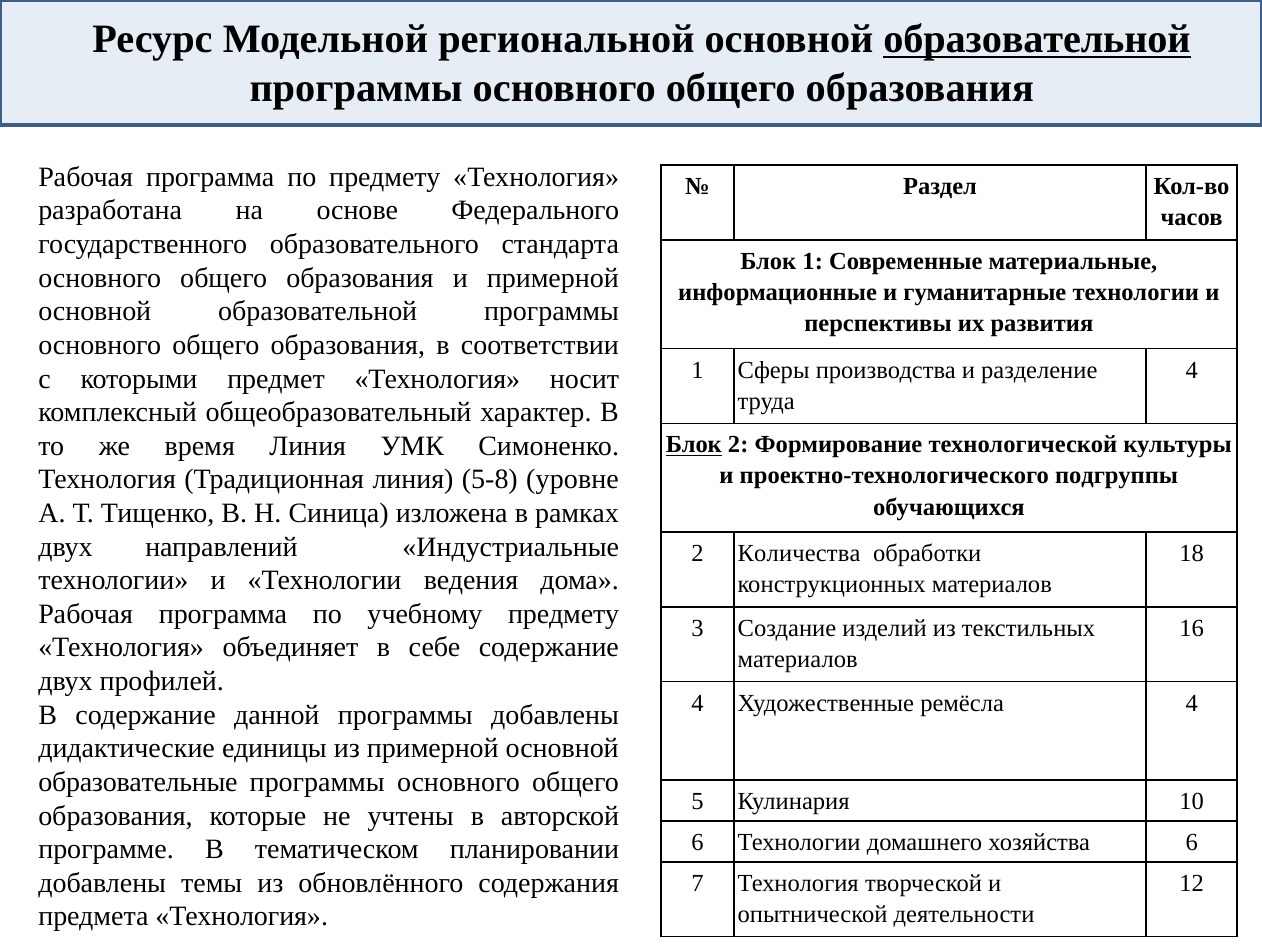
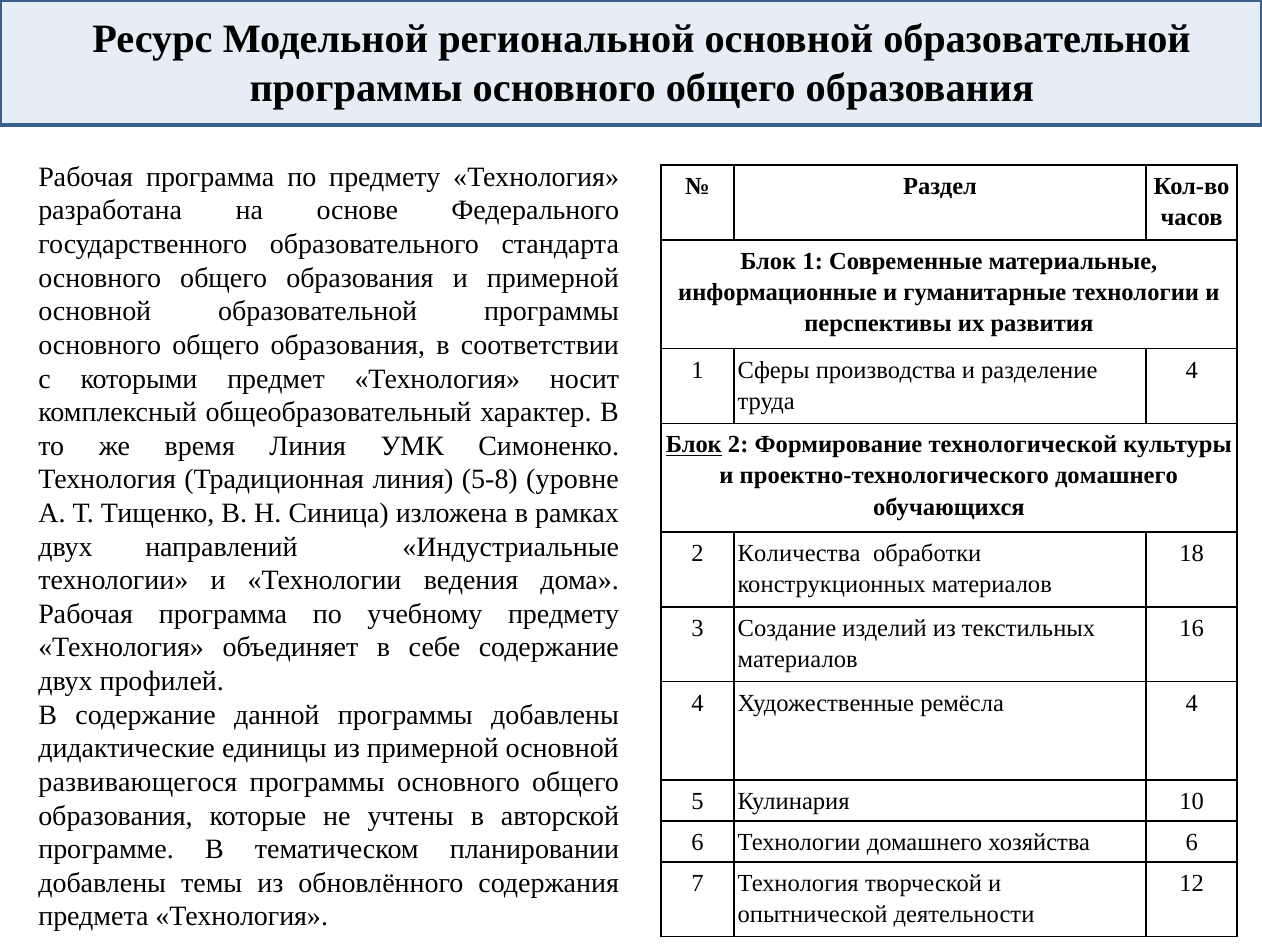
образовательной at (1037, 39) underline: present -> none
проектно-технологического подгруппы: подгруппы -> домашнего
образовательные: образовательные -> развивающегося
